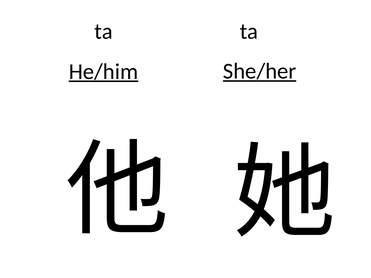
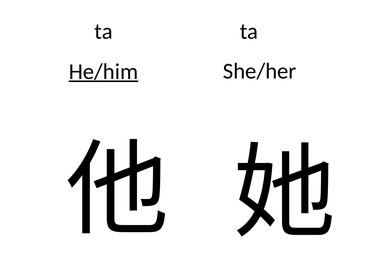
She/her underline: present -> none
